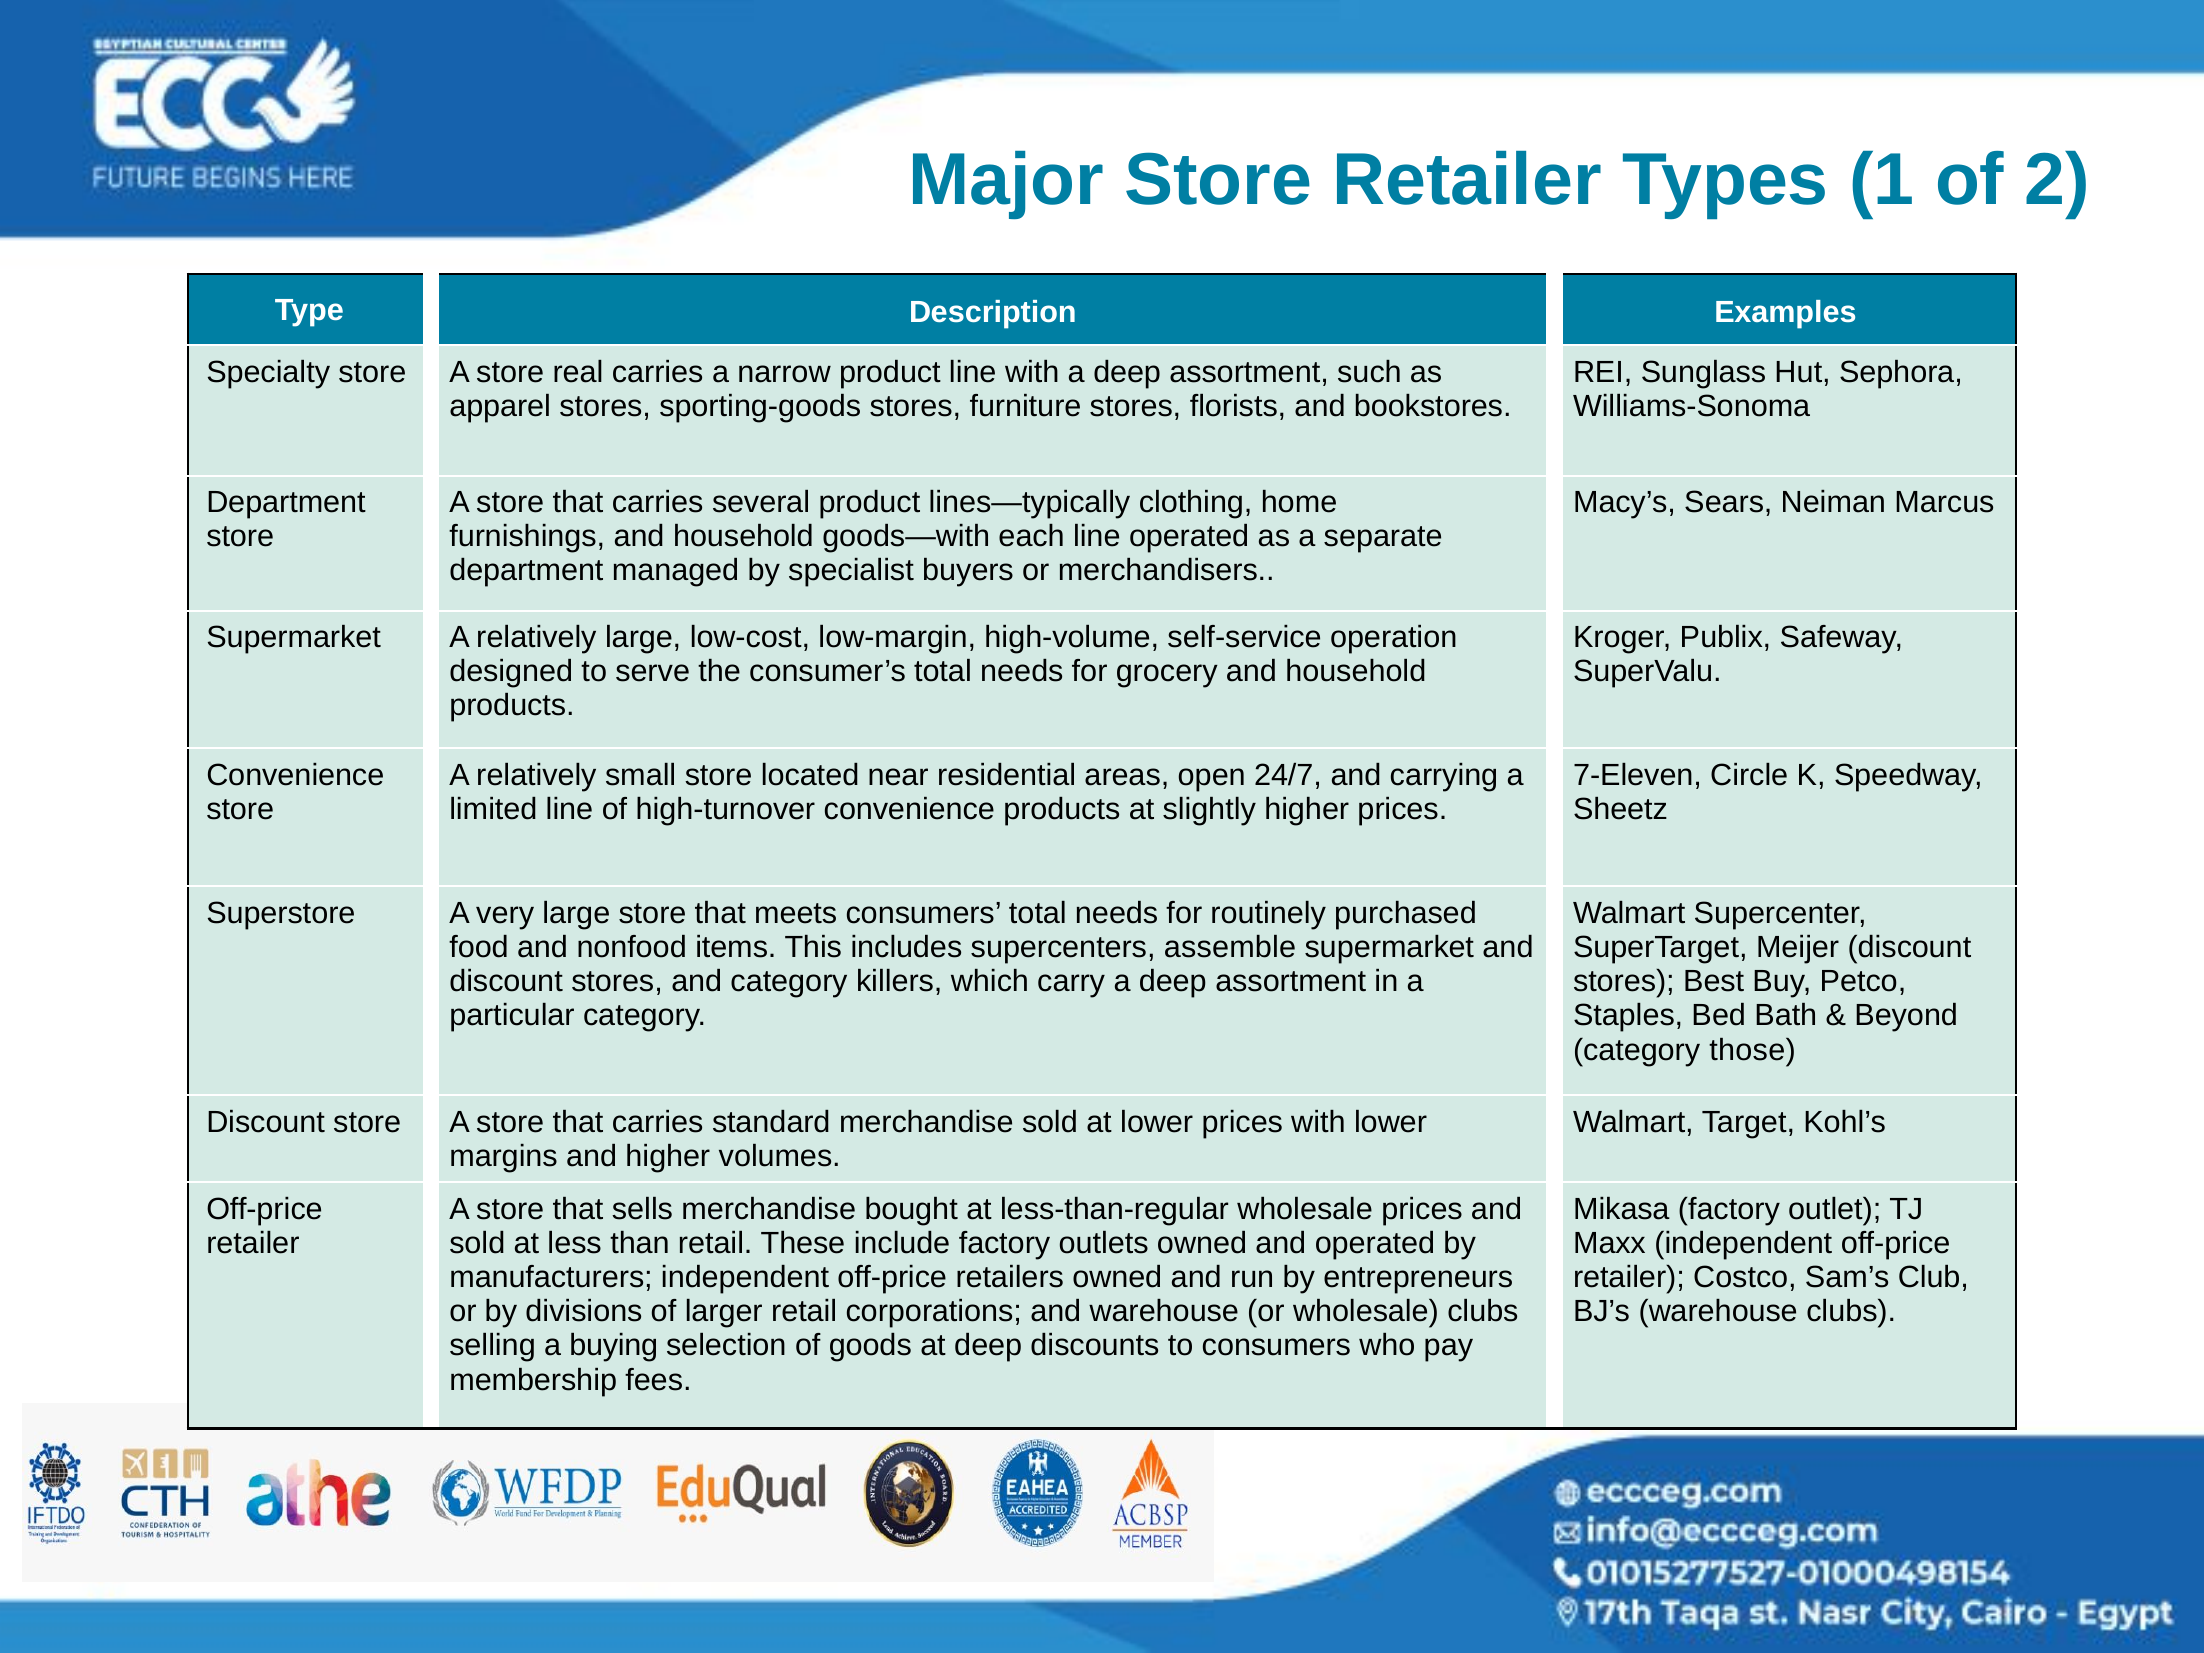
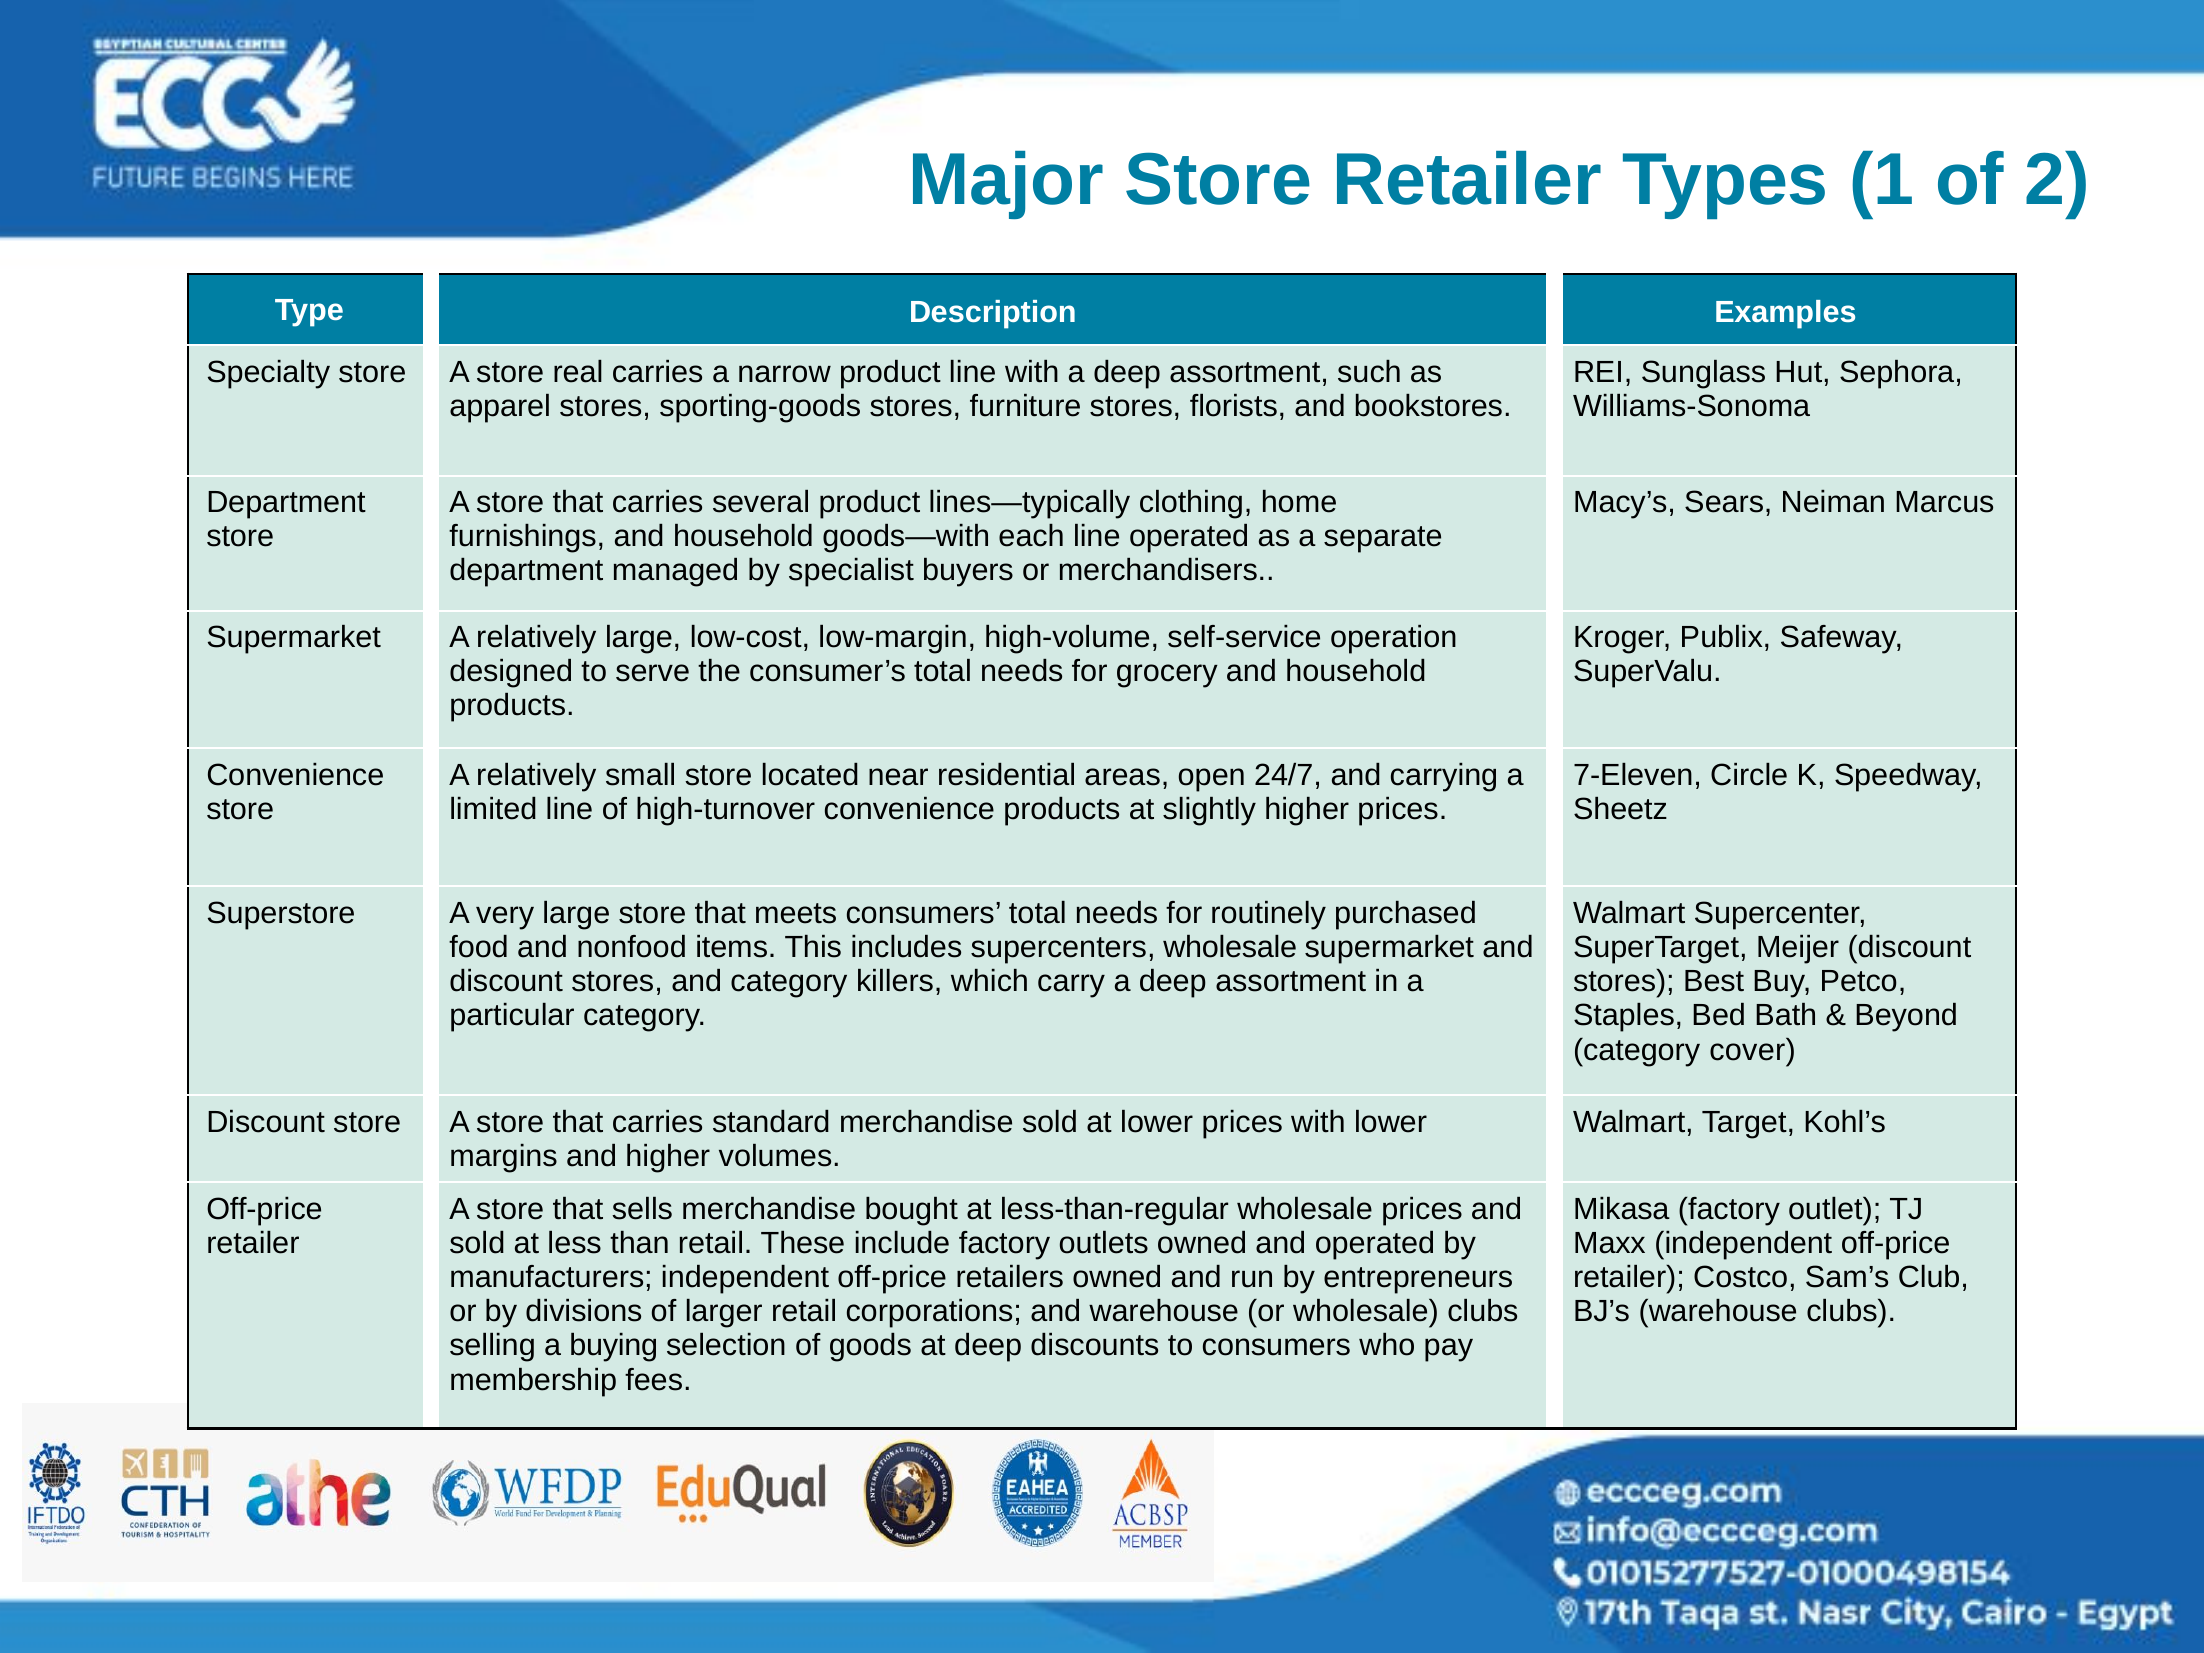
supercenters assemble: assemble -> wholesale
those: those -> cover
